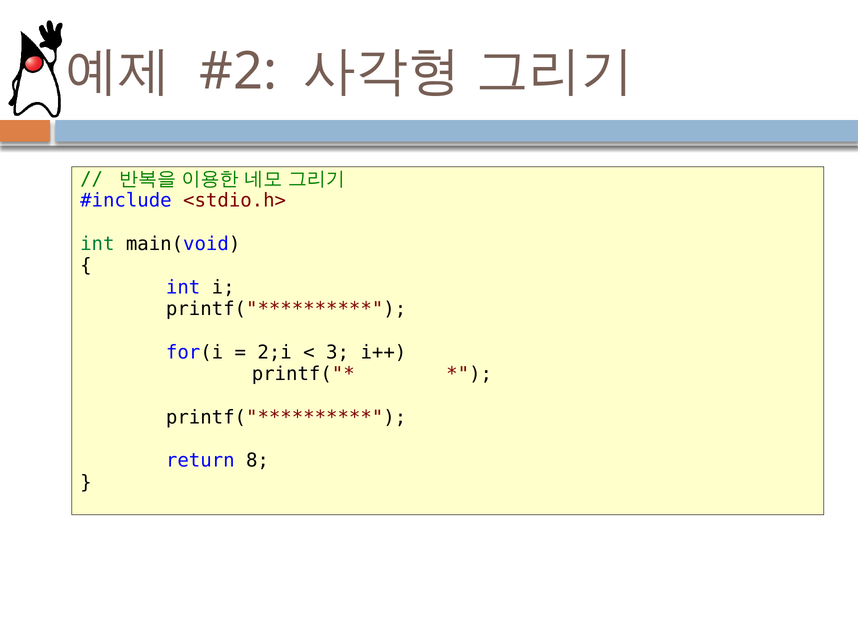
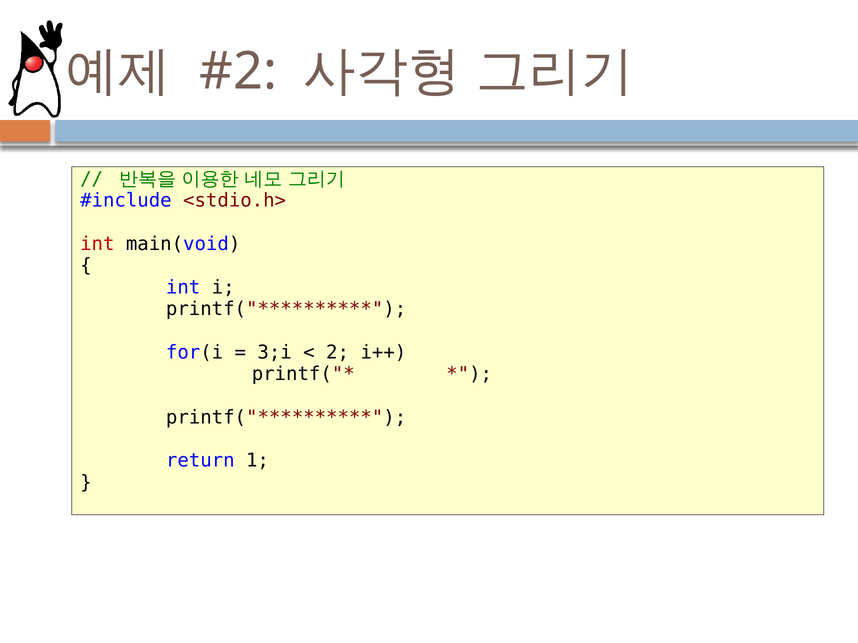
int at (97, 244) colour: green -> red
2;i: 2;i -> 3;i
3: 3 -> 2
8: 8 -> 1
